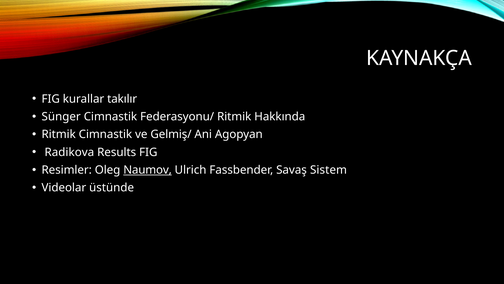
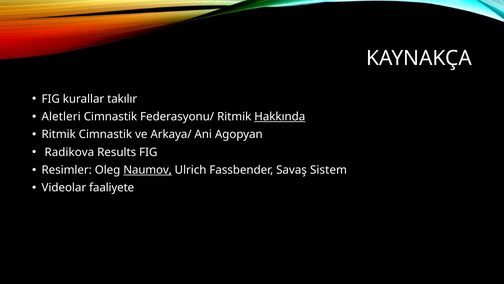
Sünger: Sünger -> Aletleri
Hakkında underline: none -> present
Gelmiş/: Gelmiş/ -> Arkaya/
üstünde: üstünde -> faaliyete
